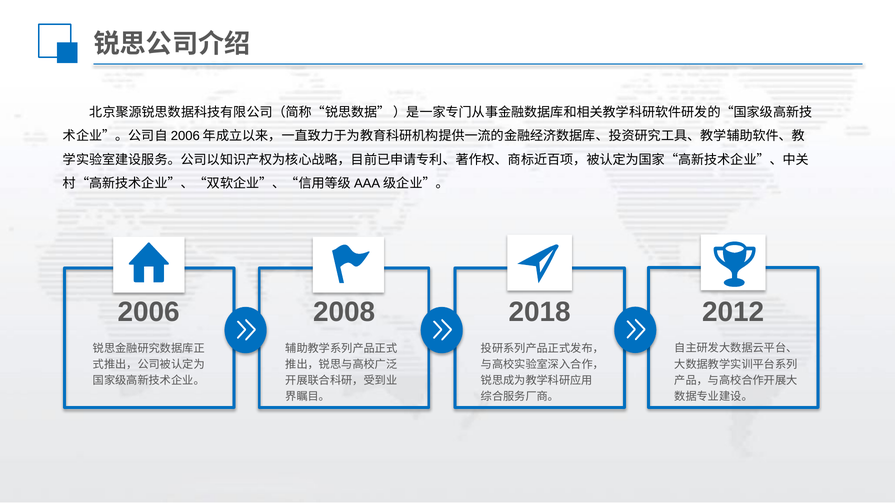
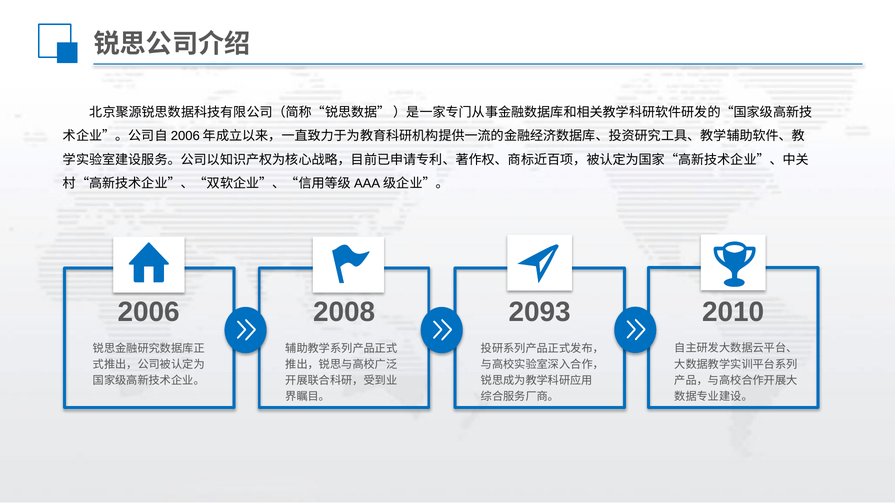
2012: 2012 -> 2010
2018: 2018 -> 2093
